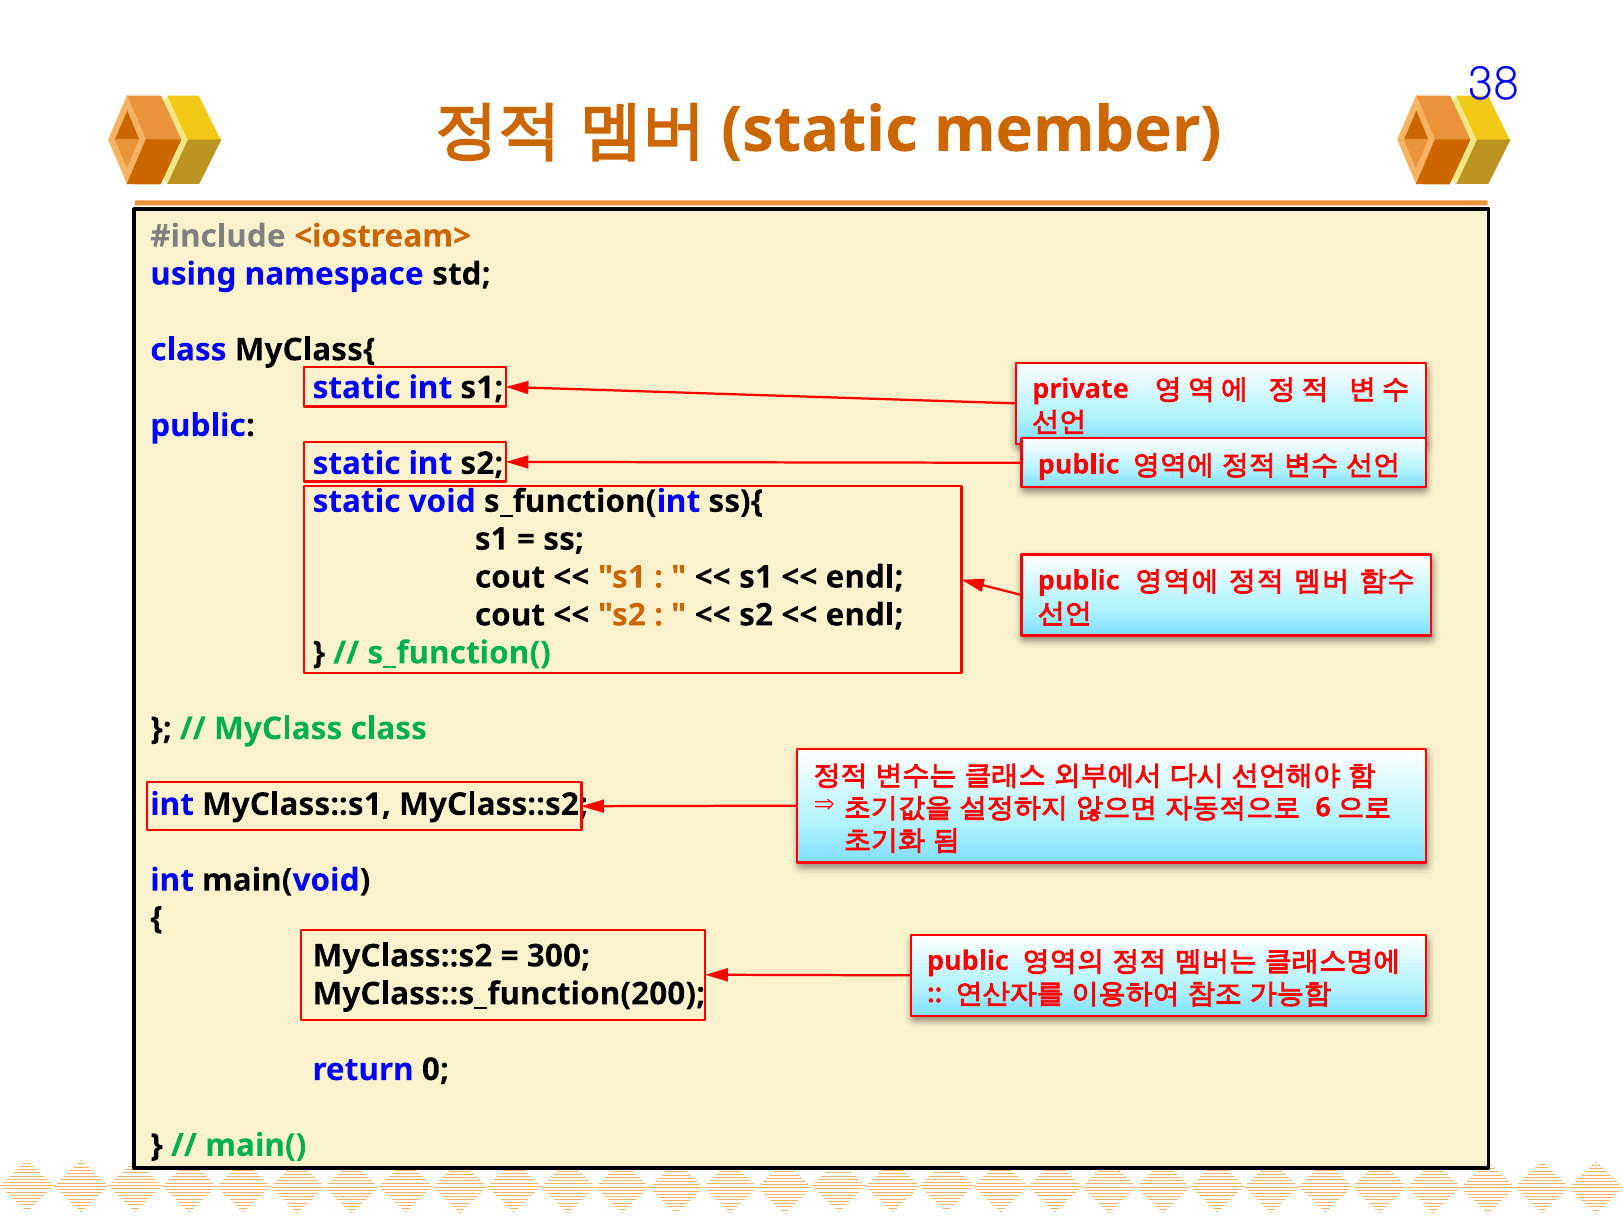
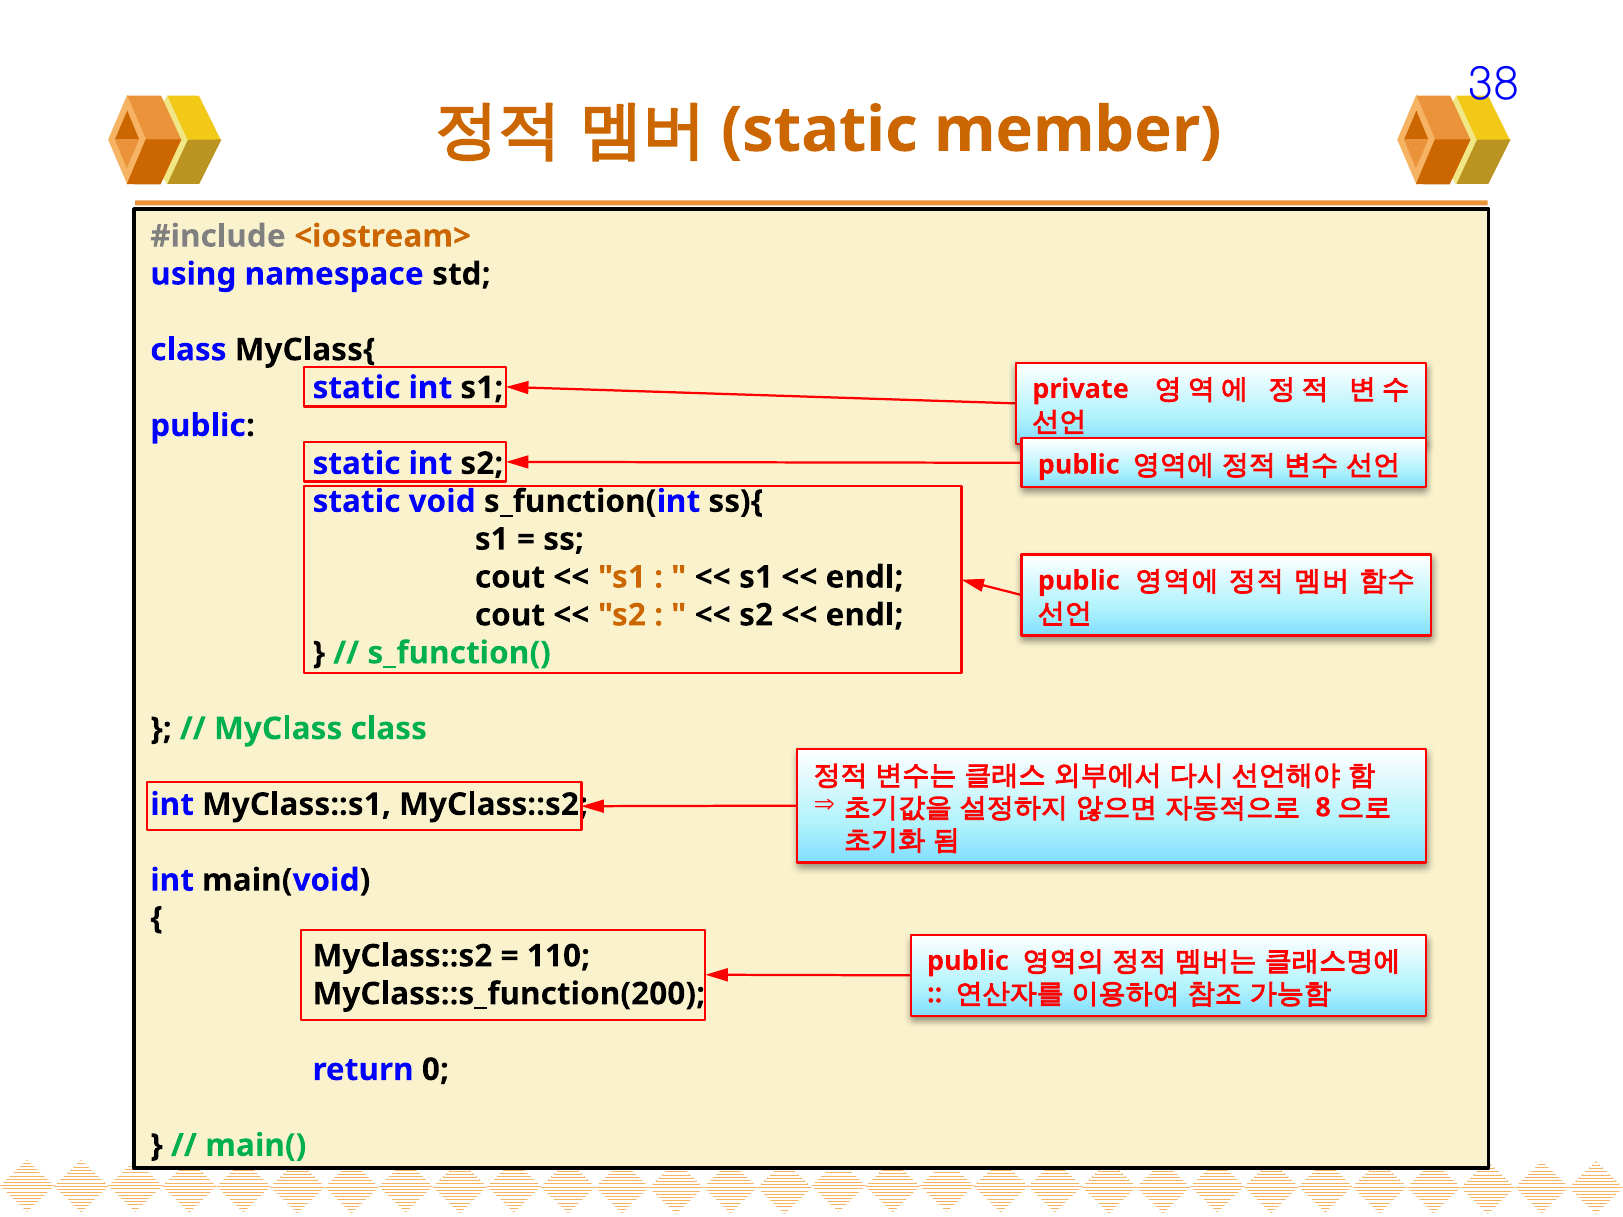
6: 6 -> 8
300: 300 -> 110
